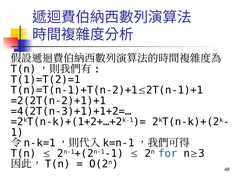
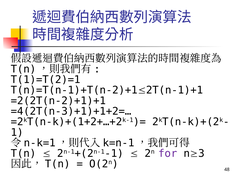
for colour: blue -> purple
